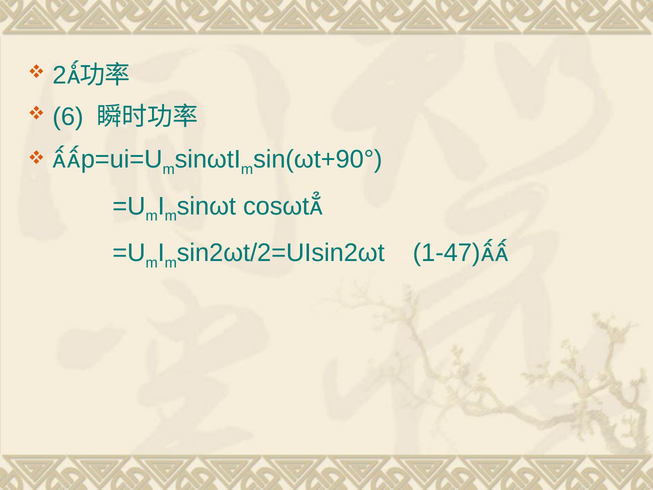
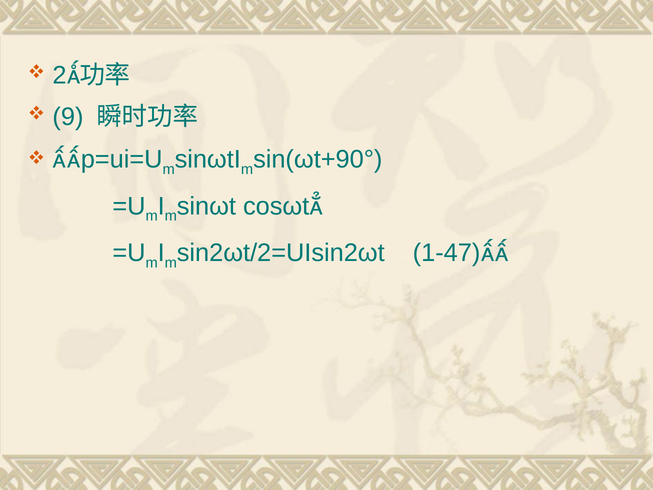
6: 6 -> 9
